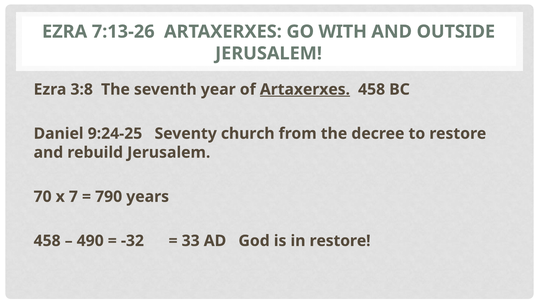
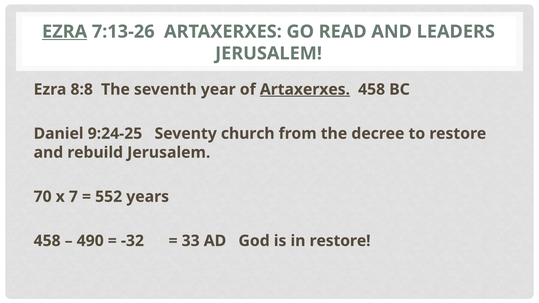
EZRA at (65, 32) underline: none -> present
WITH: WITH -> READ
OUTSIDE: OUTSIDE -> LEADERS
3:8: 3:8 -> 8:8
790: 790 -> 552
